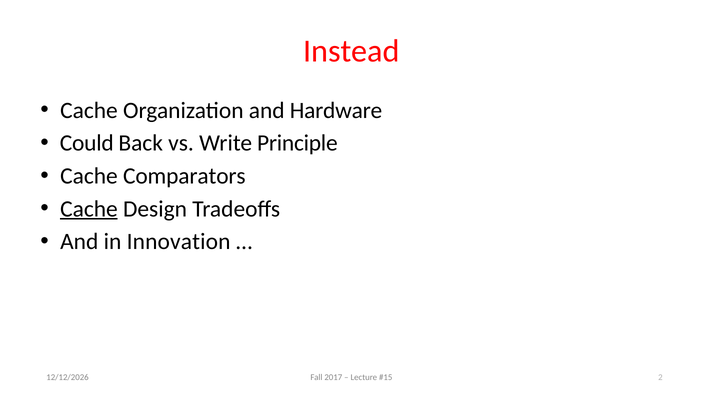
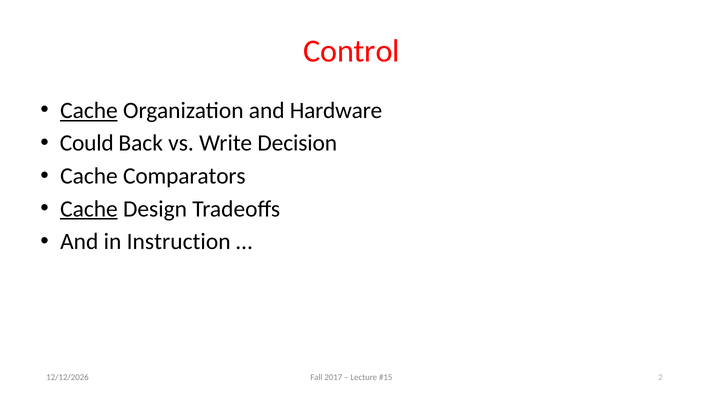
Instead: Instead -> Control
Cache at (89, 111) underline: none -> present
Principle: Principle -> Decision
Innovation: Innovation -> Instruction
